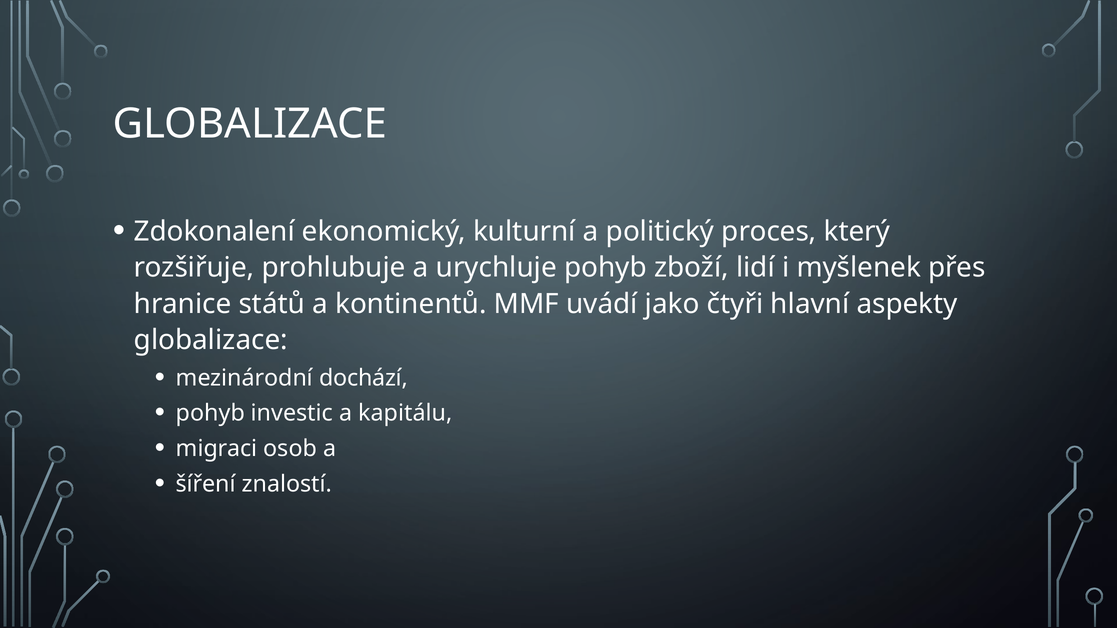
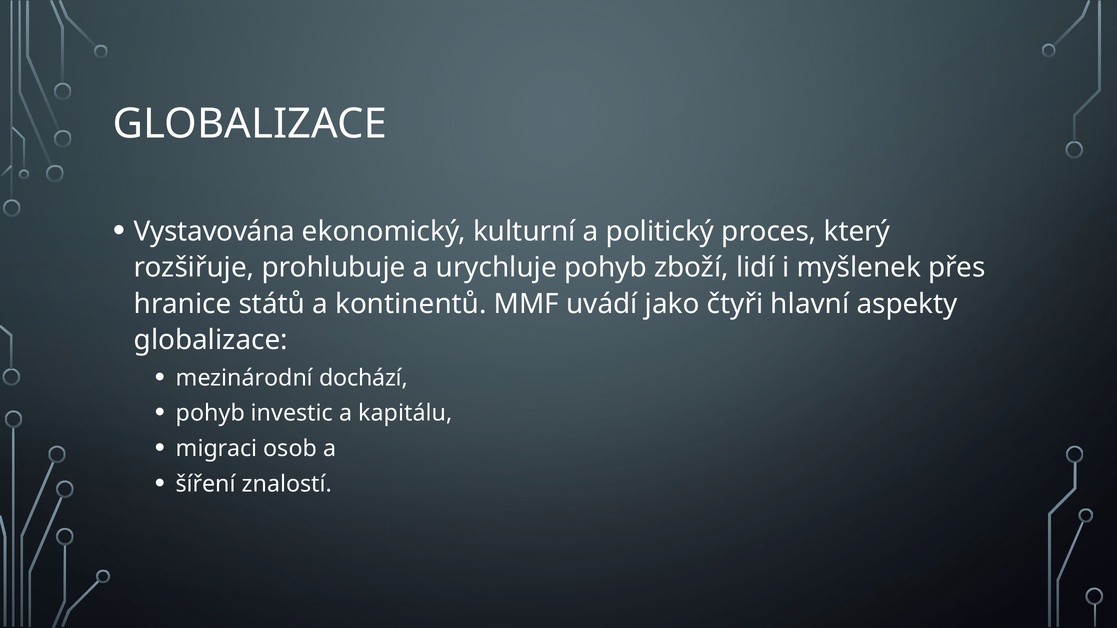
Zdokonalení: Zdokonalení -> Vystavována
